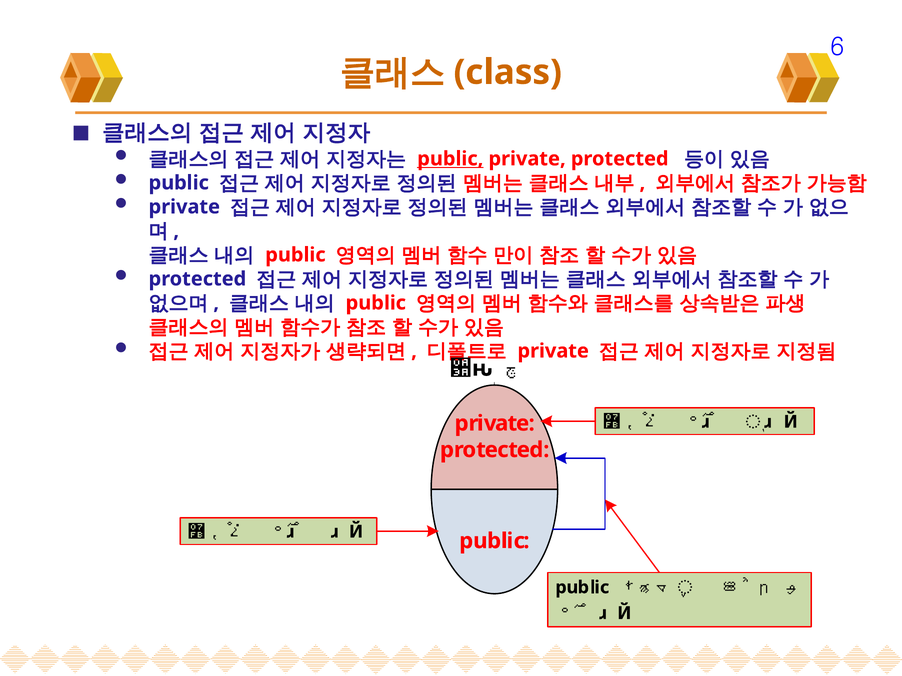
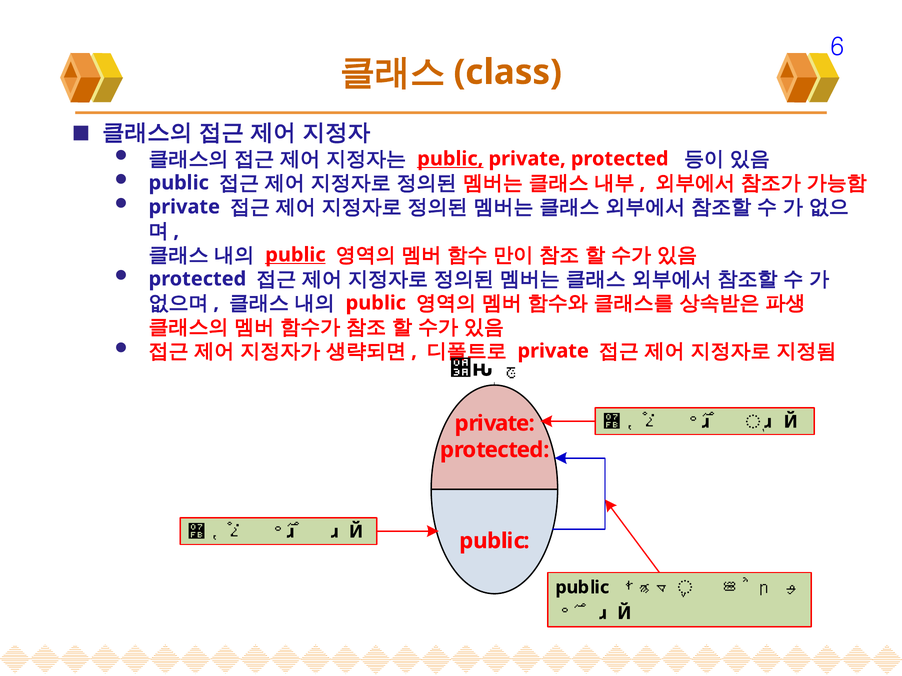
public at (295, 255) underline: none -> present
